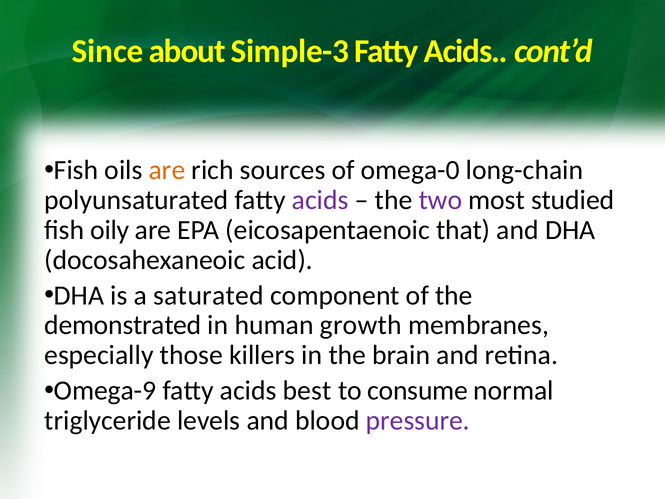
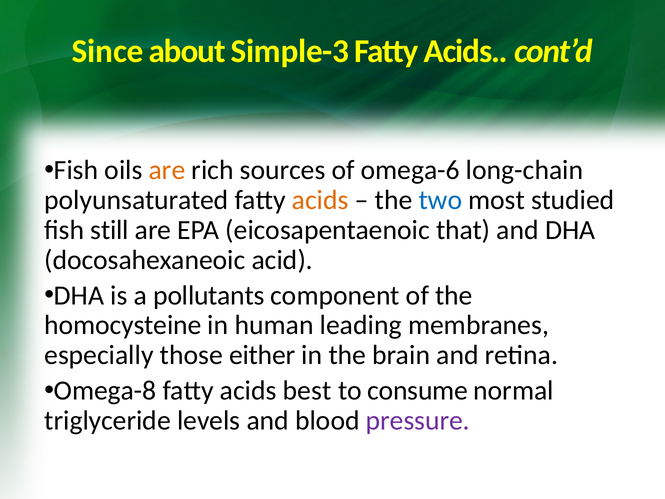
omega-0: omega-0 -> omega-6
acids at (320, 200) colour: purple -> orange
two colour: purple -> blue
oily: oily -> still
saturated: saturated -> pollutants
demonstrated: demonstrated -> homocysteine
growth: growth -> leading
killers: killers -> either
Omega-9: Omega-9 -> Omega-8
